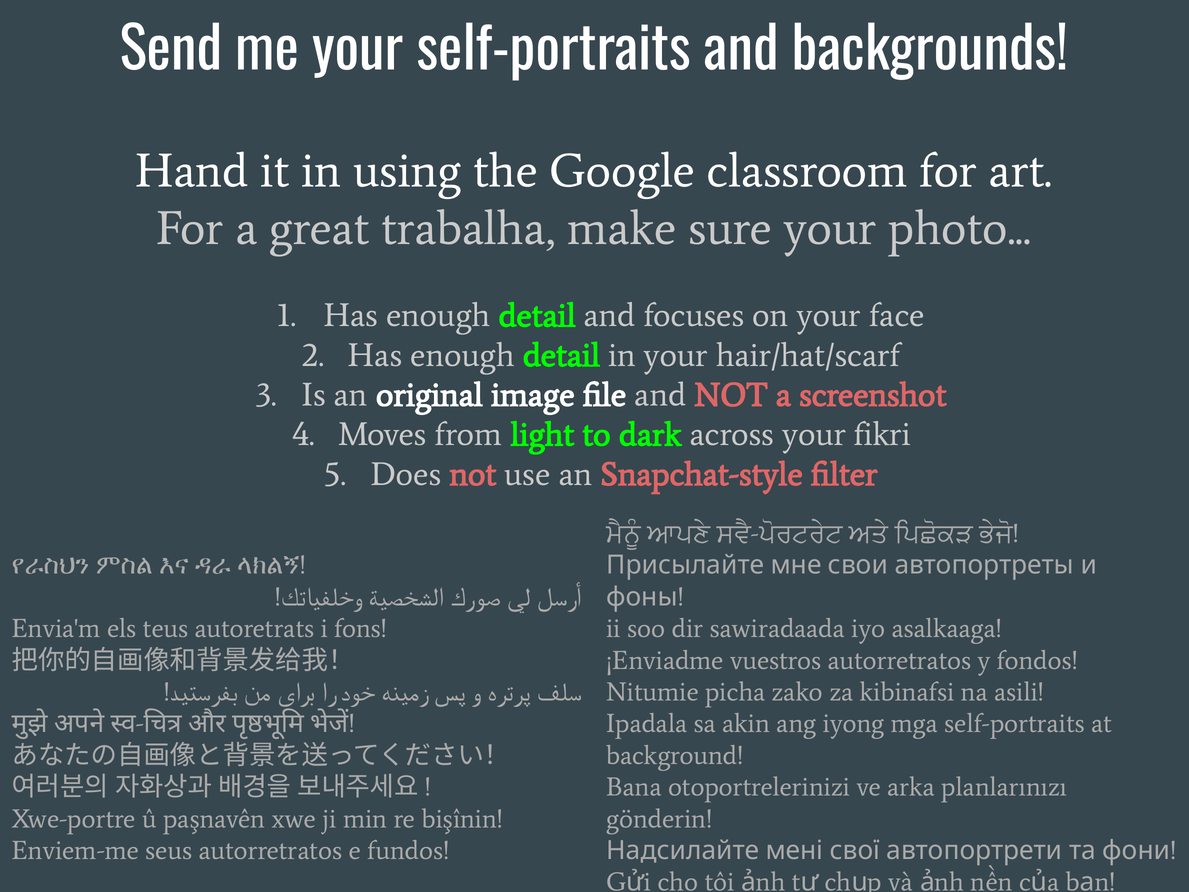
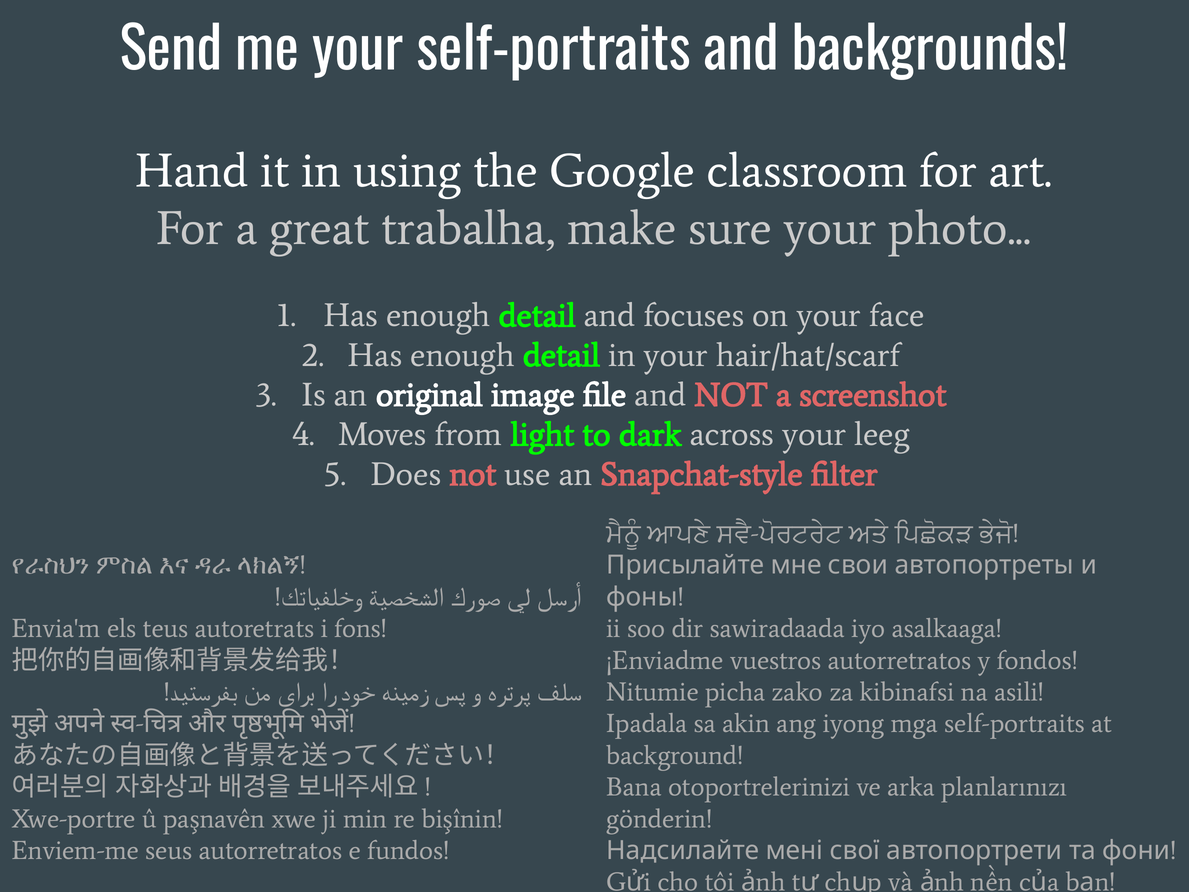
fikri: fikri -> leeg
